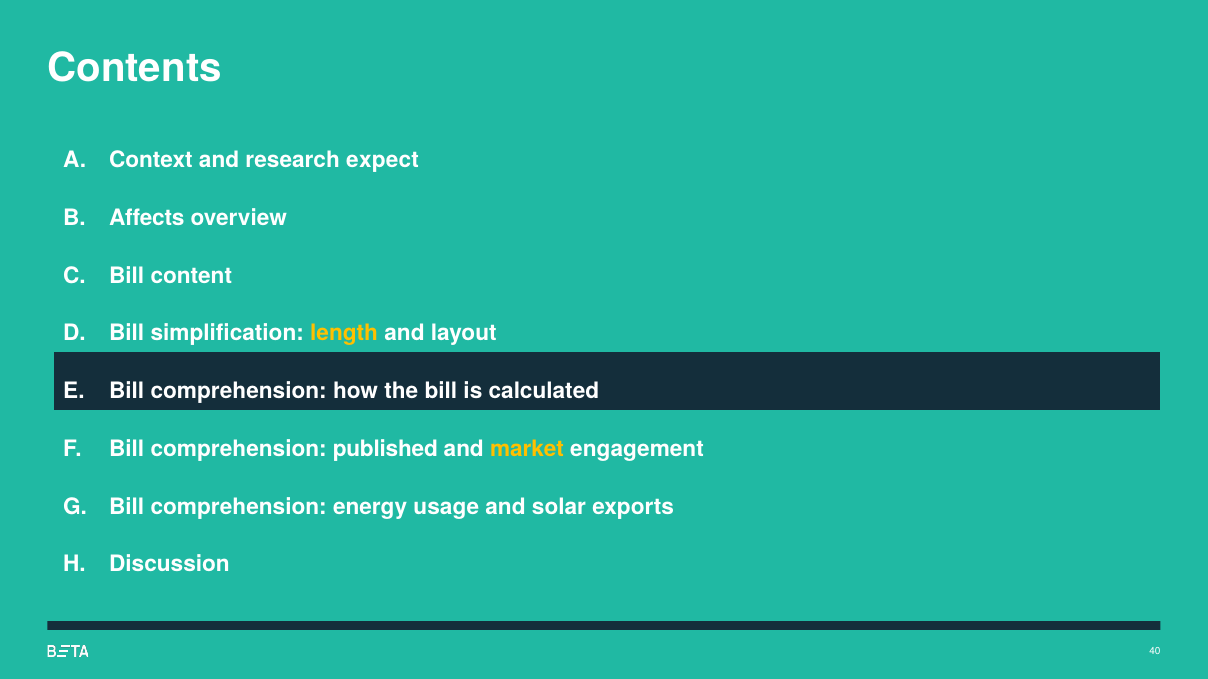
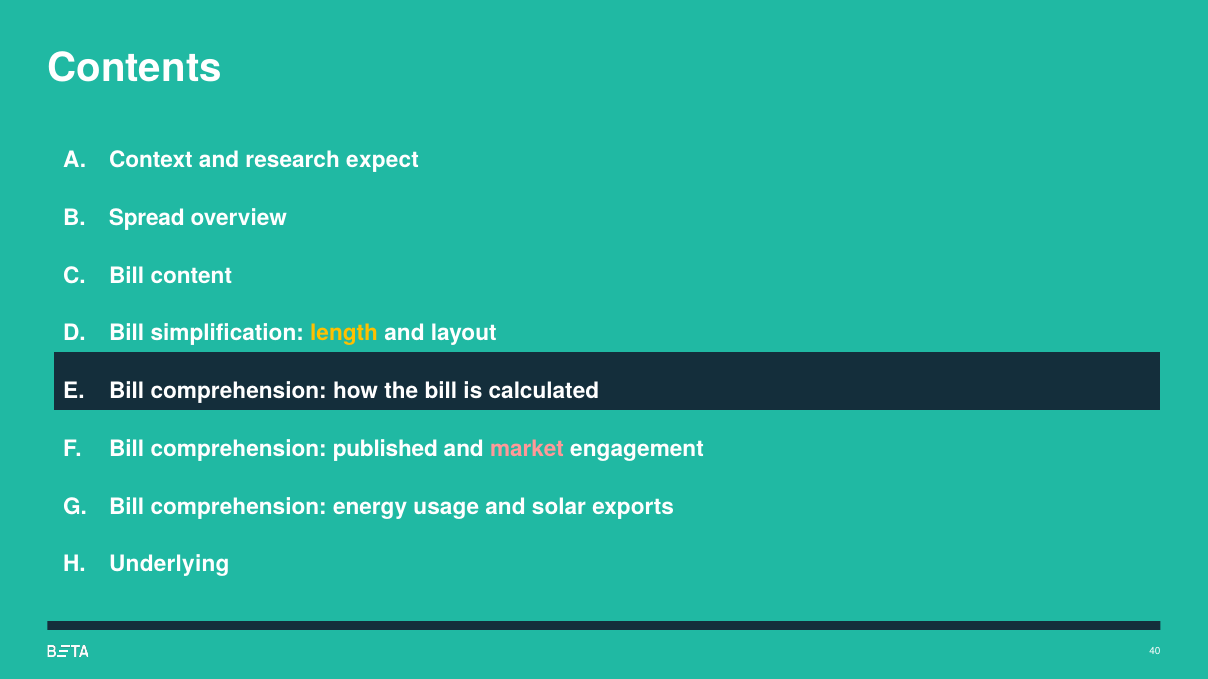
Affects: Affects -> Spread
market colour: yellow -> pink
Discussion: Discussion -> Underlying
